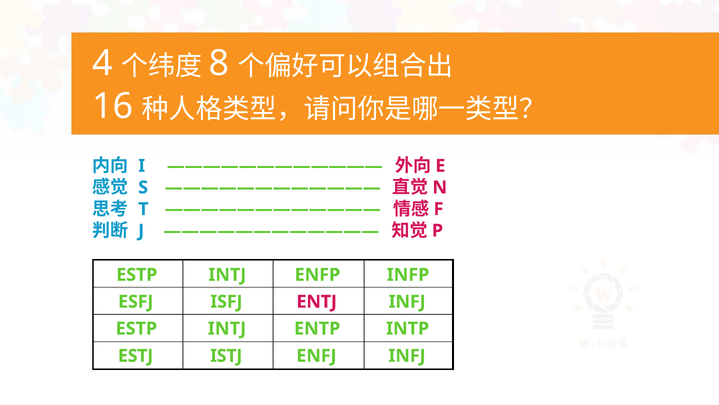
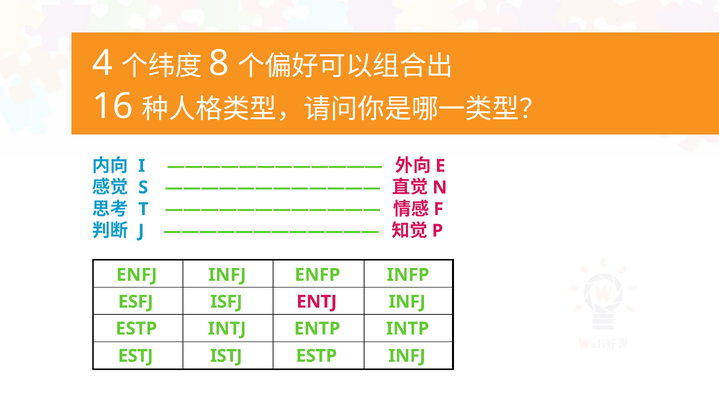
ESTP at (137, 274): ESTP -> ENFJ
INTJ at (227, 274): INTJ -> INFJ
ENFJ at (316, 355): ENFJ -> ESTP
